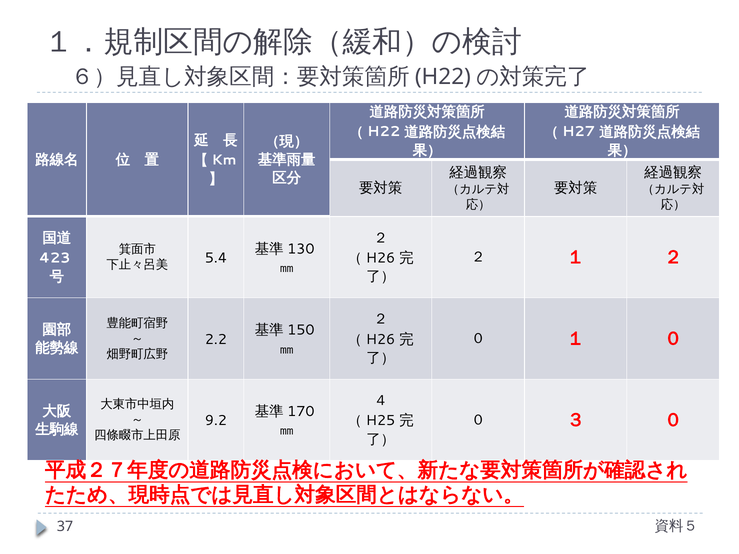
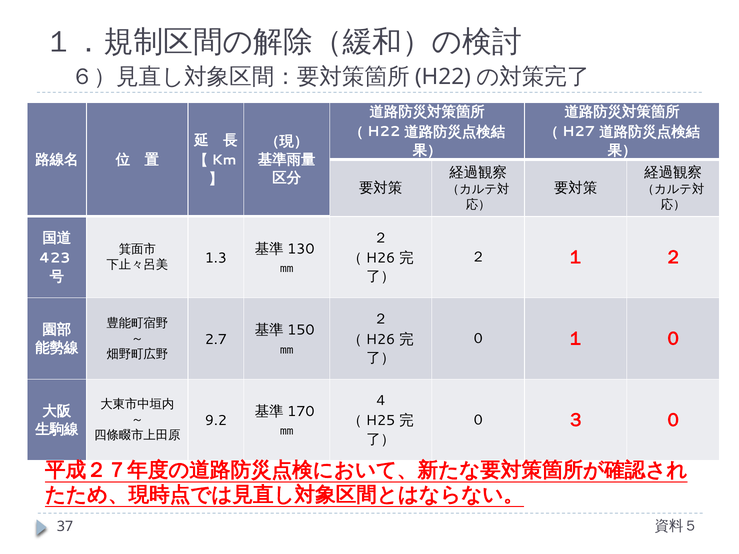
5.4: 5.4 -> 1.3
2.2: 2.2 -> 2.7
